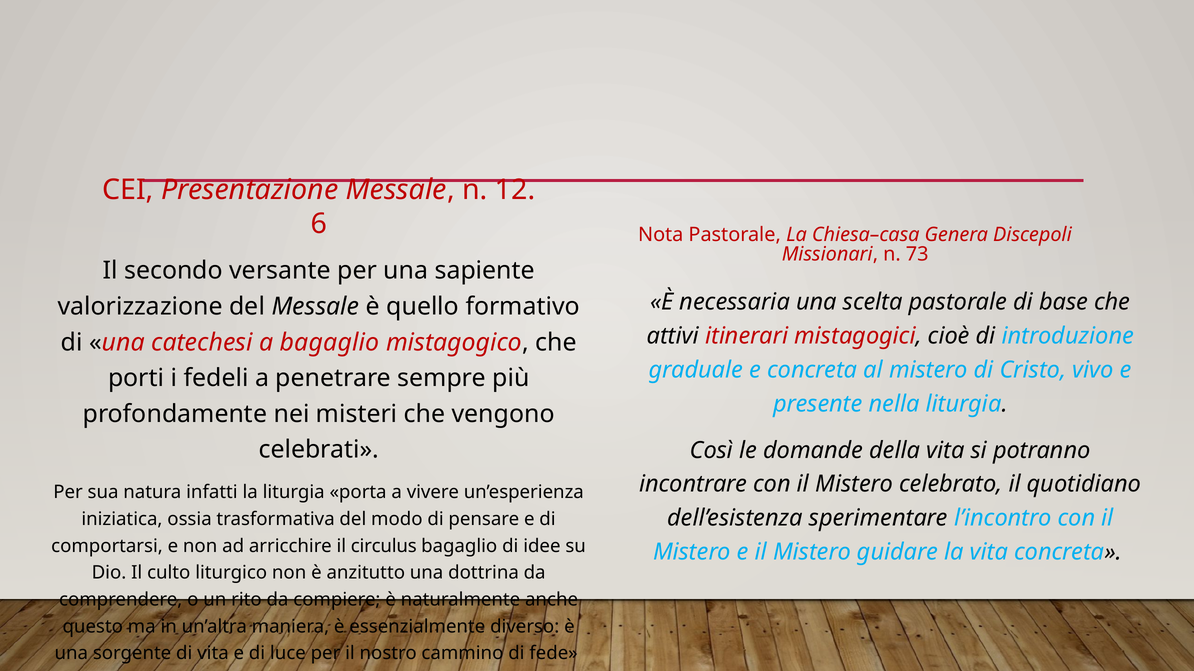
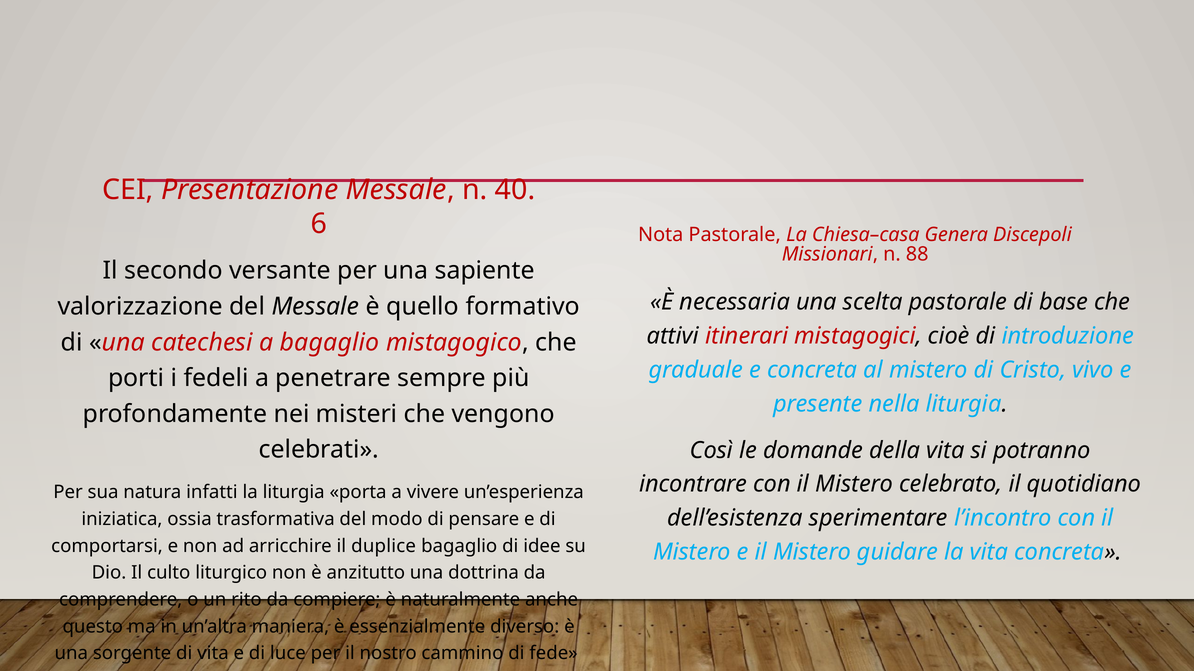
12: 12 -> 40
73: 73 -> 88
circulus: circulus -> duplice
